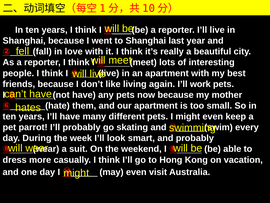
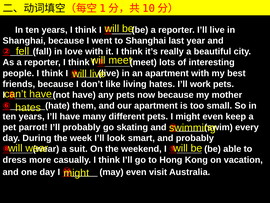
living again: again -> hates
